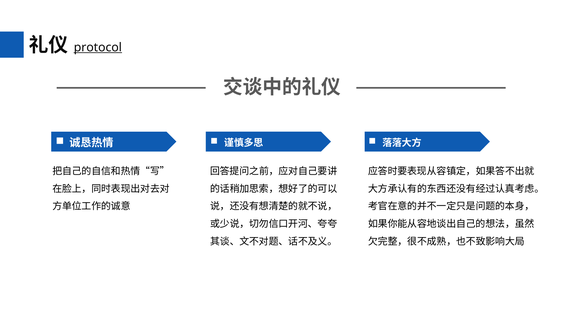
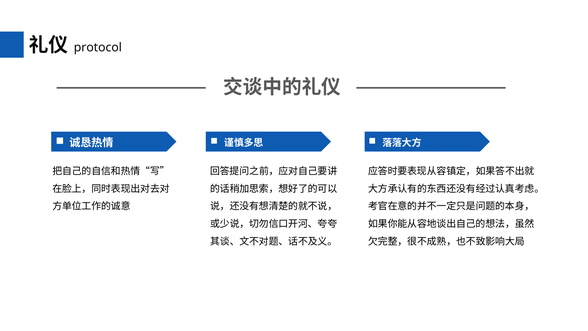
protocol underline: present -> none
